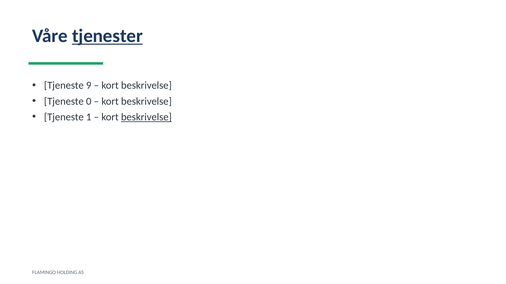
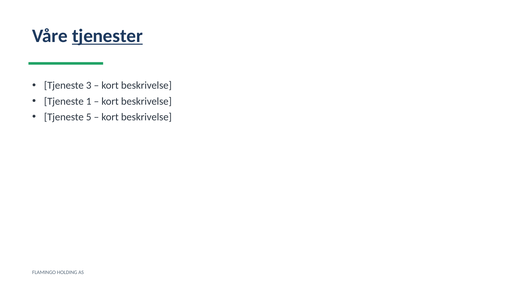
9: 9 -> 3
0: 0 -> 1
1: 1 -> 5
beskrivelse at (146, 117) underline: present -> none
